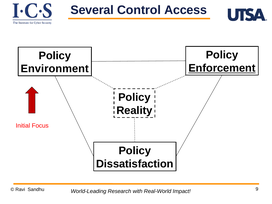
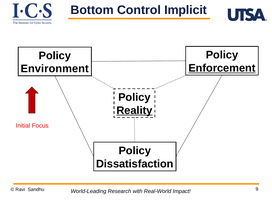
Several: Several -> Bottom
Access: Access -> Implicit
Reality underline: none -> present
